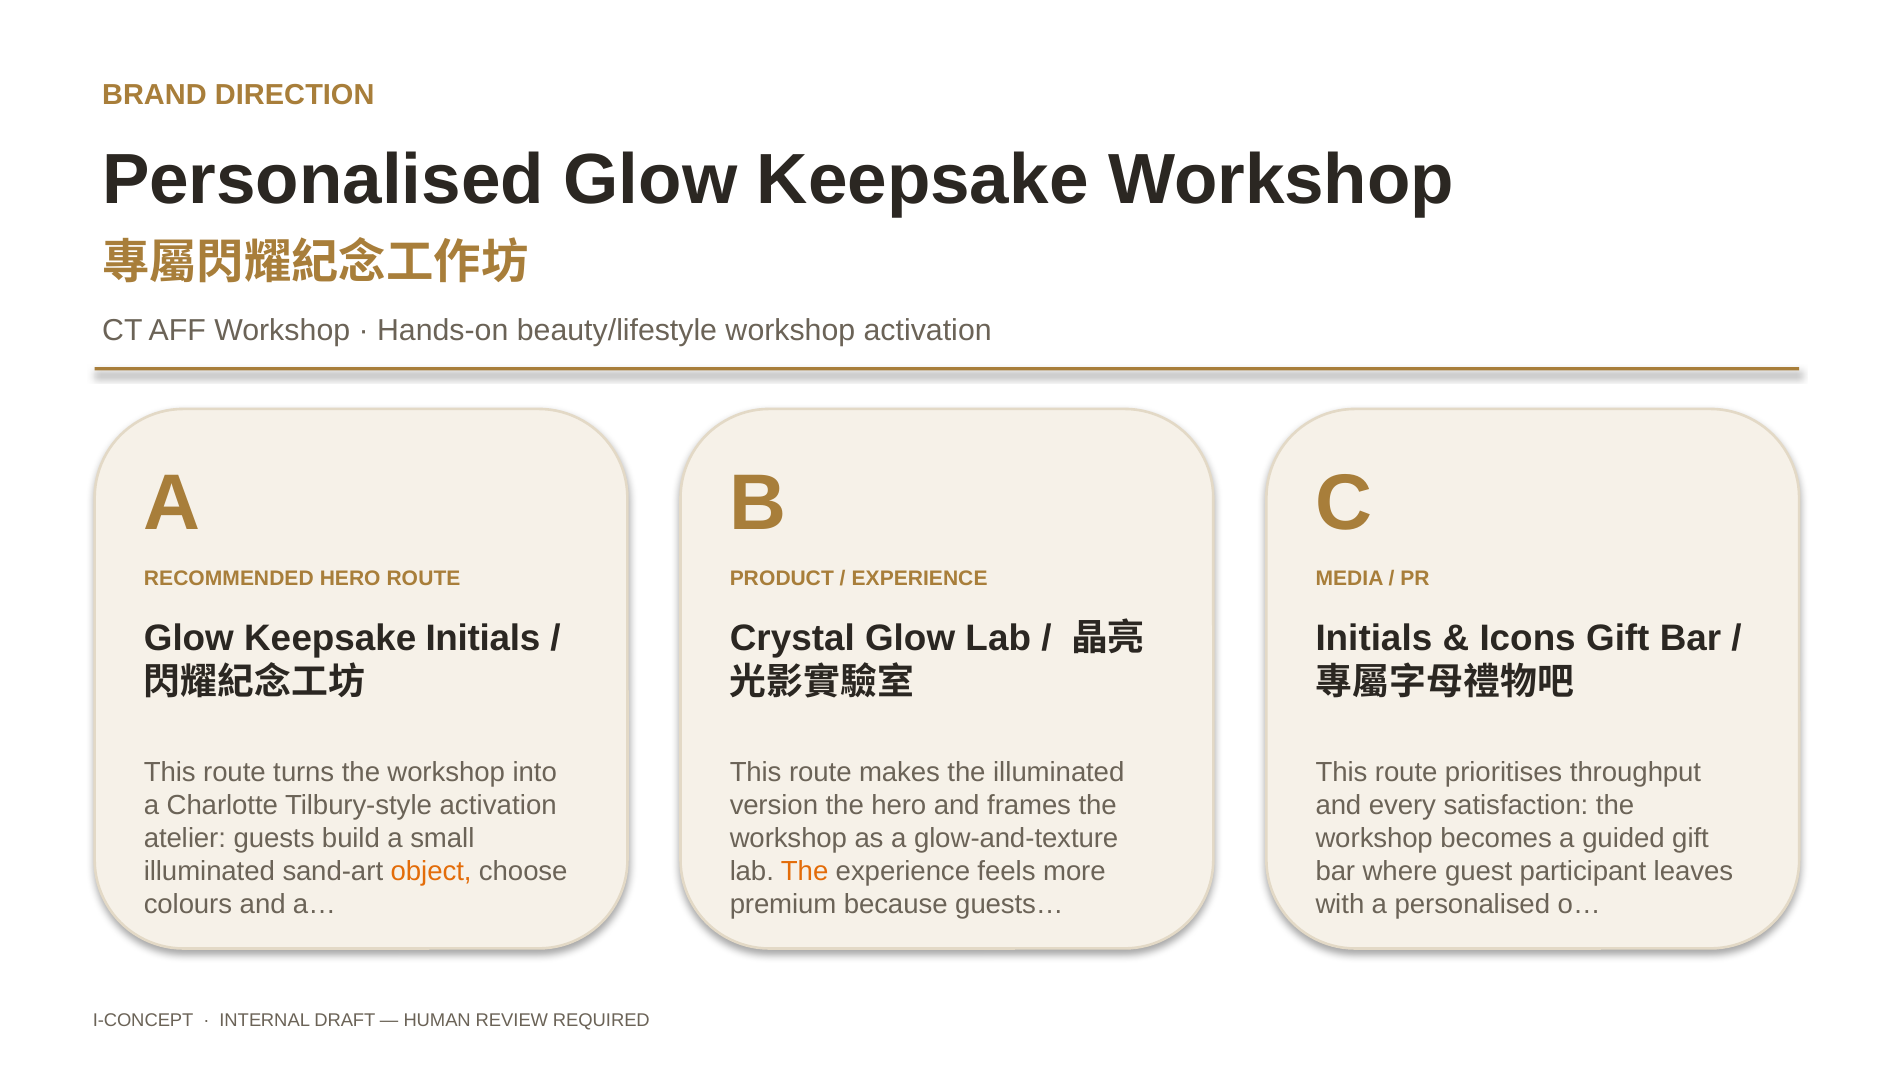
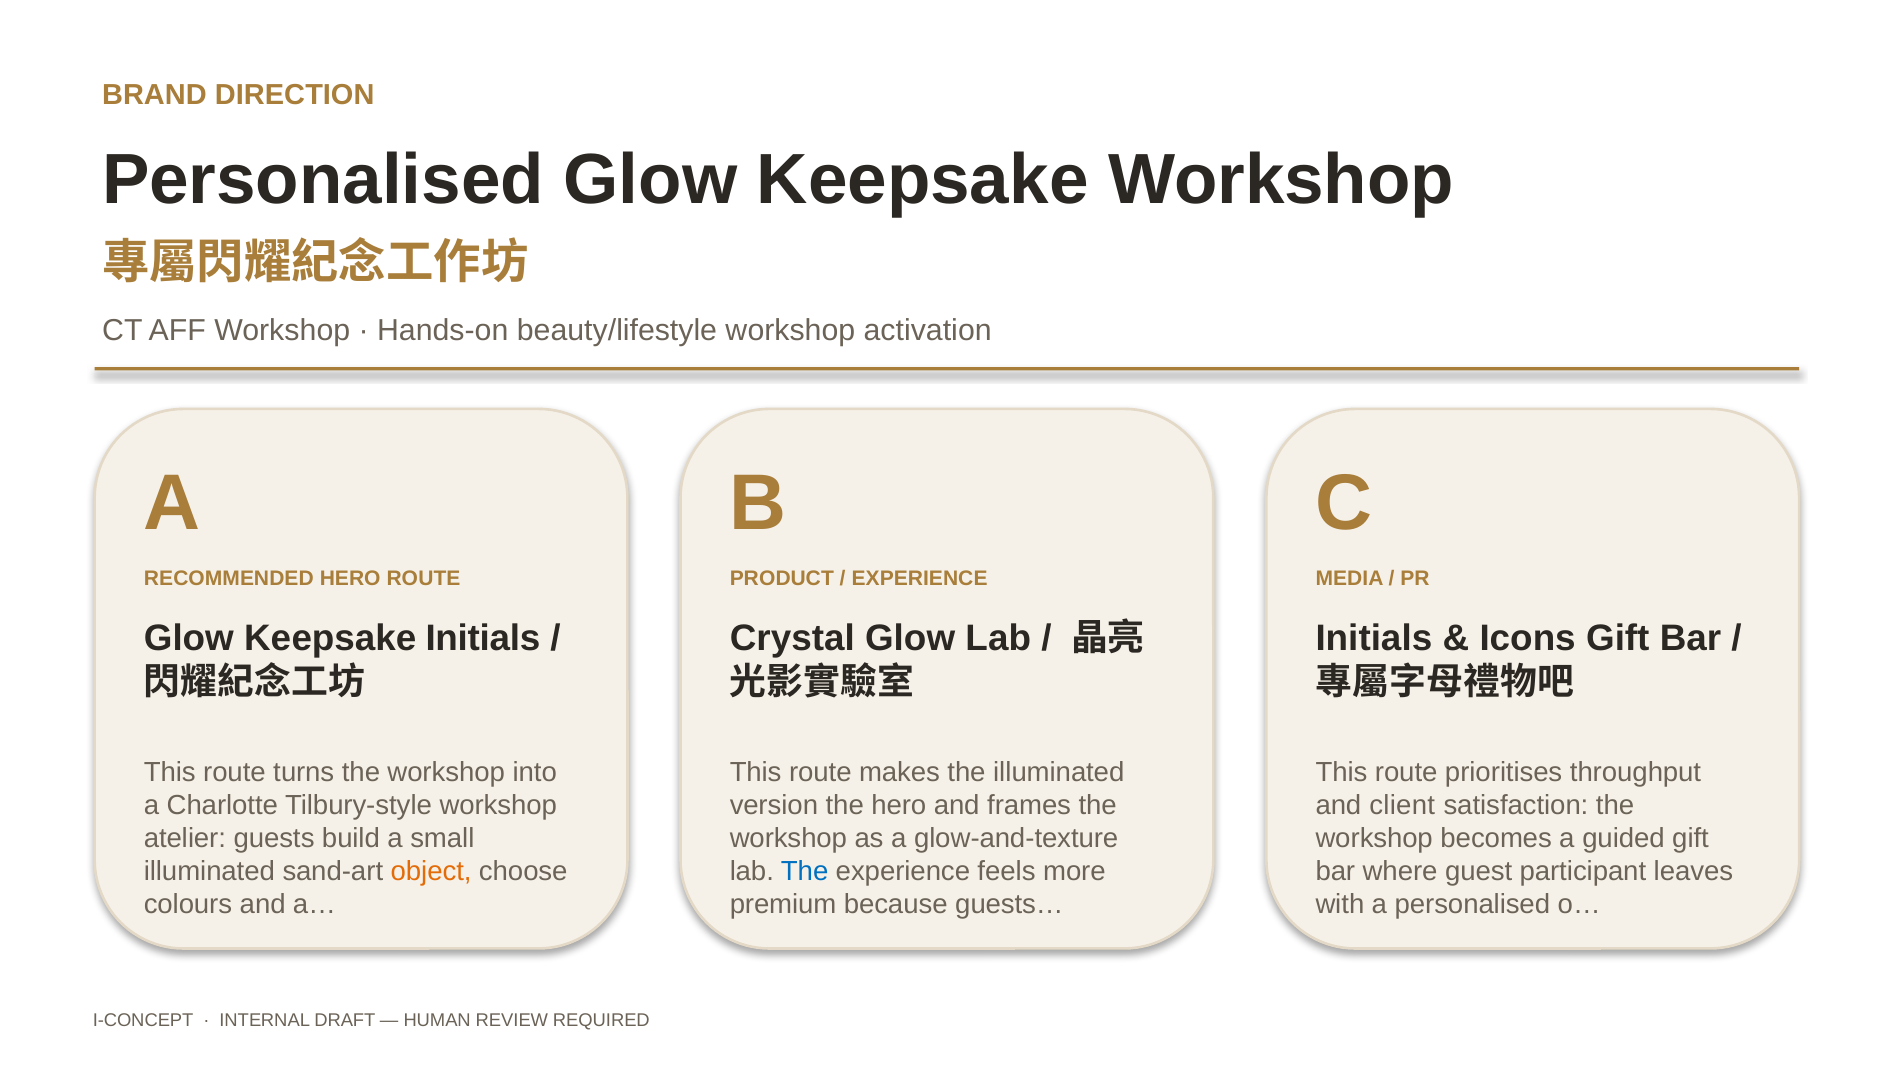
Tilbury-style activation: activation -> workshop
every: every -> client
The at (805, 872) colour: orange -> blue
